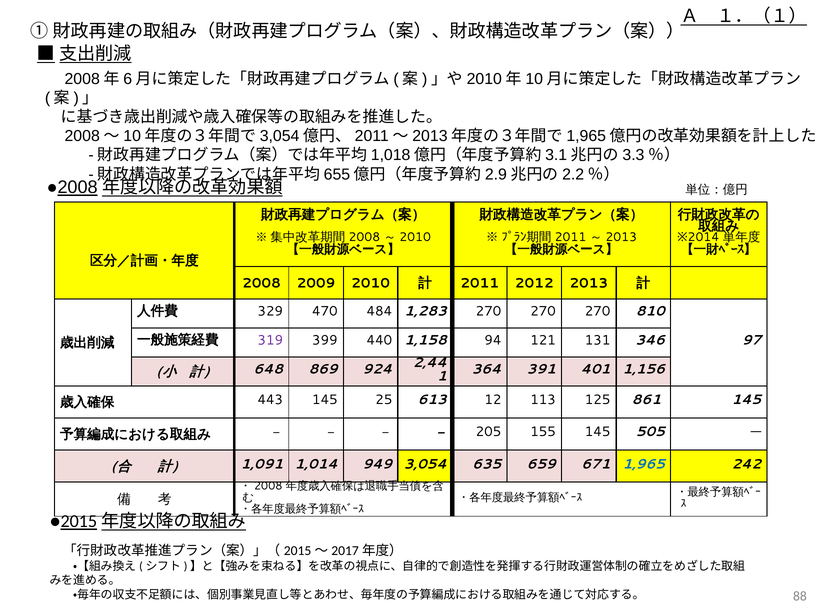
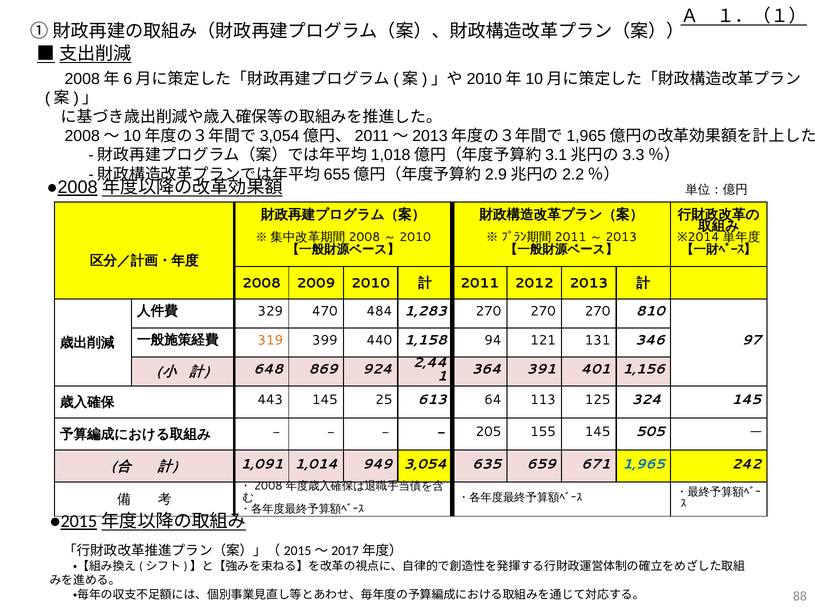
319 colour: purple -> orange
12: 12 -> 64
861: 861 -> 324
